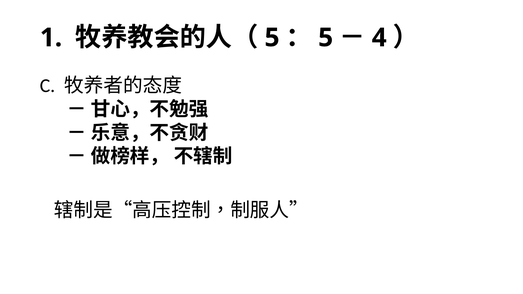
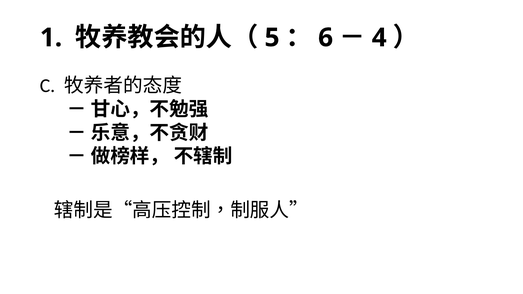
5 at (326, 38): 5 -> 6
